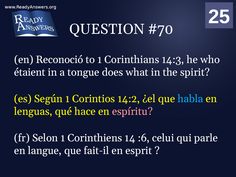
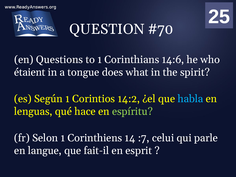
Reconoció: Reconoció -> Questions
14:3: 14:3 -> 14:6
espíritu colour: pink -> light green
:6: :6 -> :7
